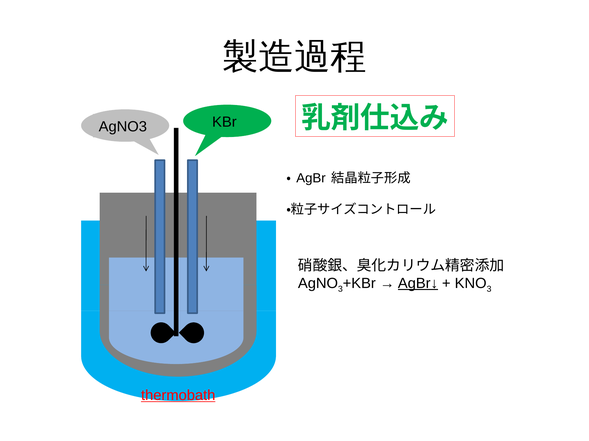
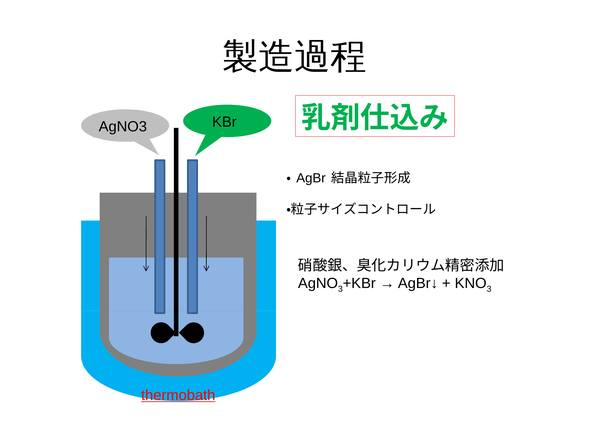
AgBr↓ underline: present -> none
